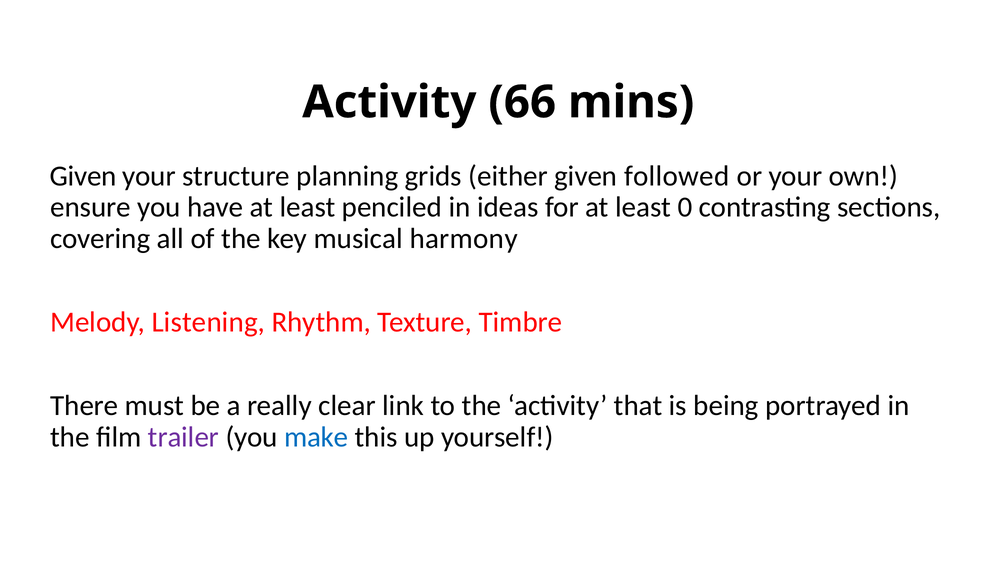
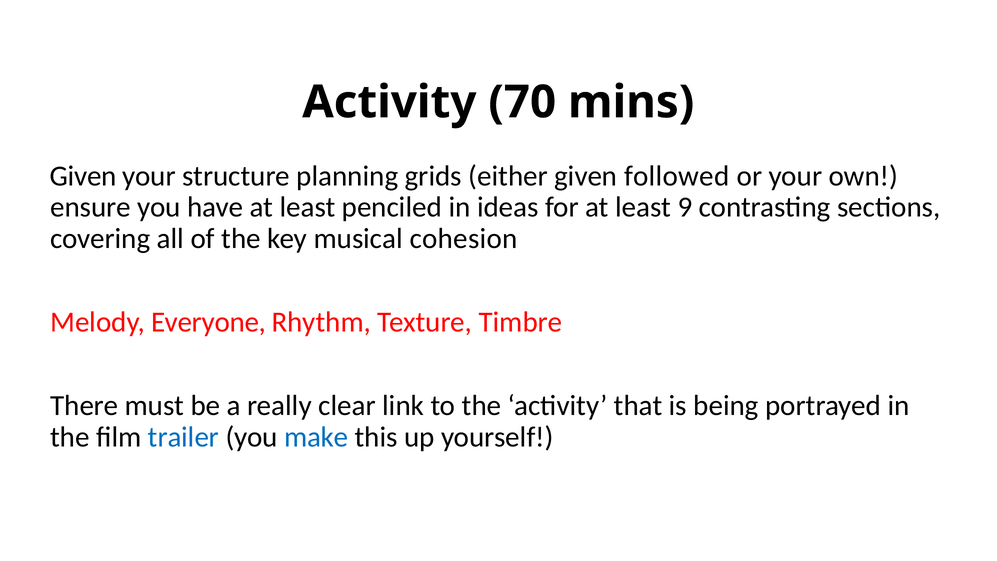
66: 66 -> 70
0: 0 -> 9
harmony: harmony -> cohesion
Listening: Listening -> Everyone
trailer colour: purple -> blue
